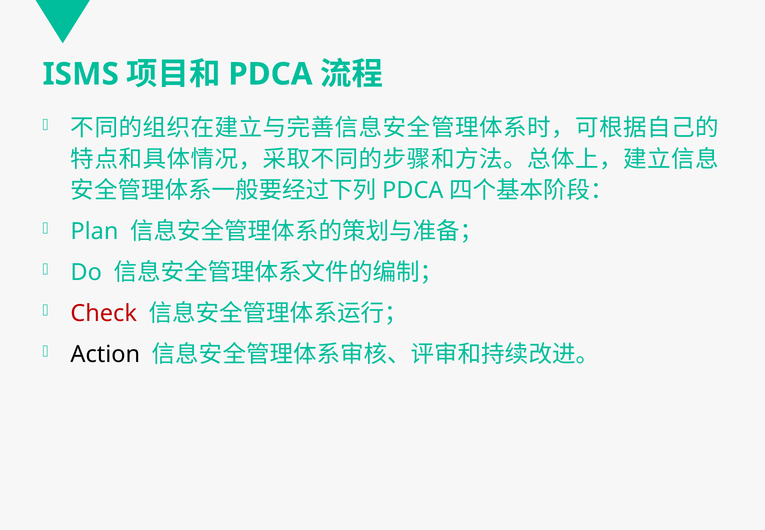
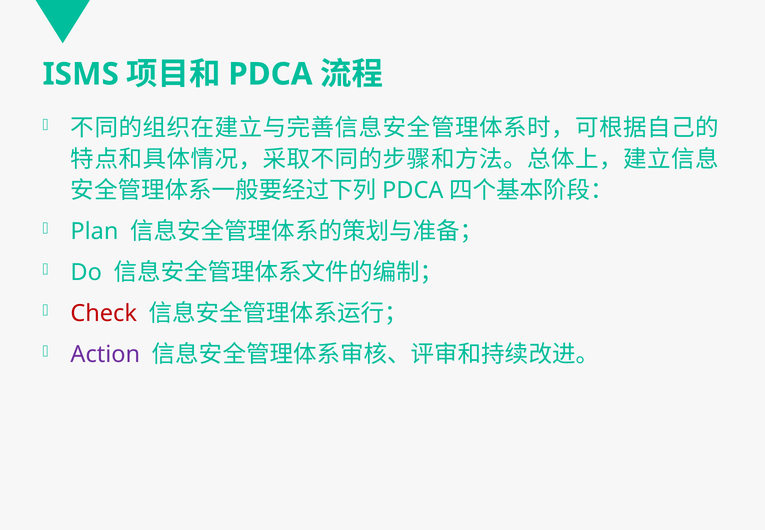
Action colour: black -> purple
